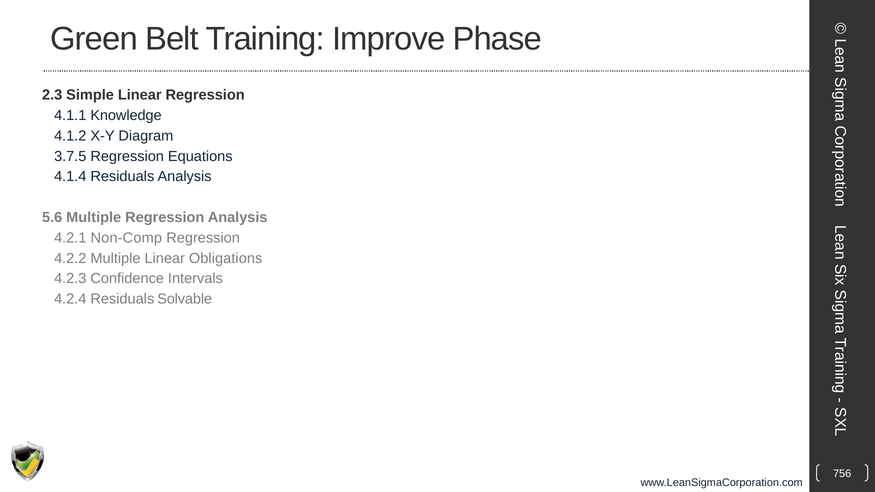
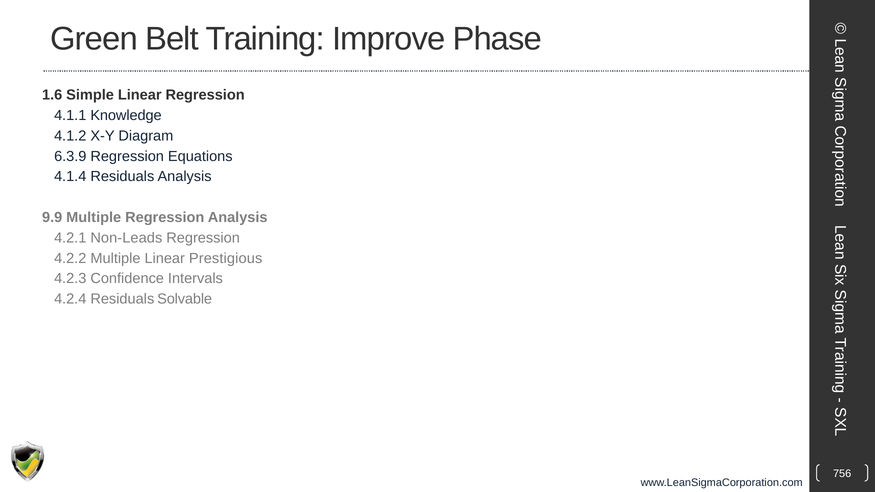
2.3: 2.3 -> 1.6
3.7.5: 3.7.5 -> 6.3.9
5.6: 5.6 -> 9.9
Non-Comp: Non-Comp -> Non-Leads
Obligations: Obligations -> Prestigious
